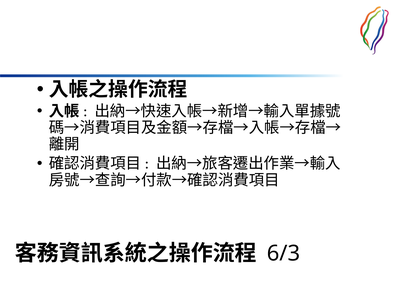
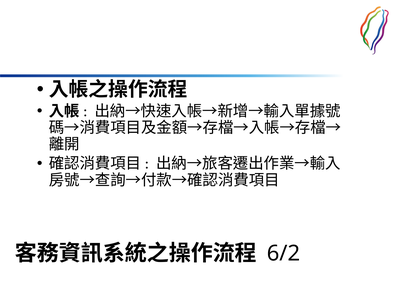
6/3: 6/3 -> 6/2
